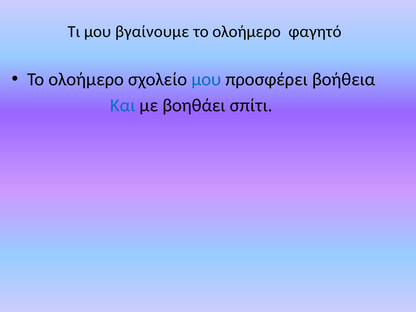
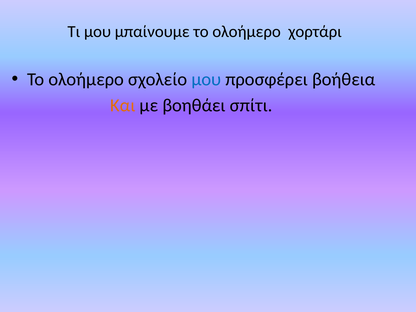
βγαίνουμε: βγαίνουμε -> μπαίνουμε
φαγητό: φαγητό -> χορτάρι
Και colour: blue -> orange
